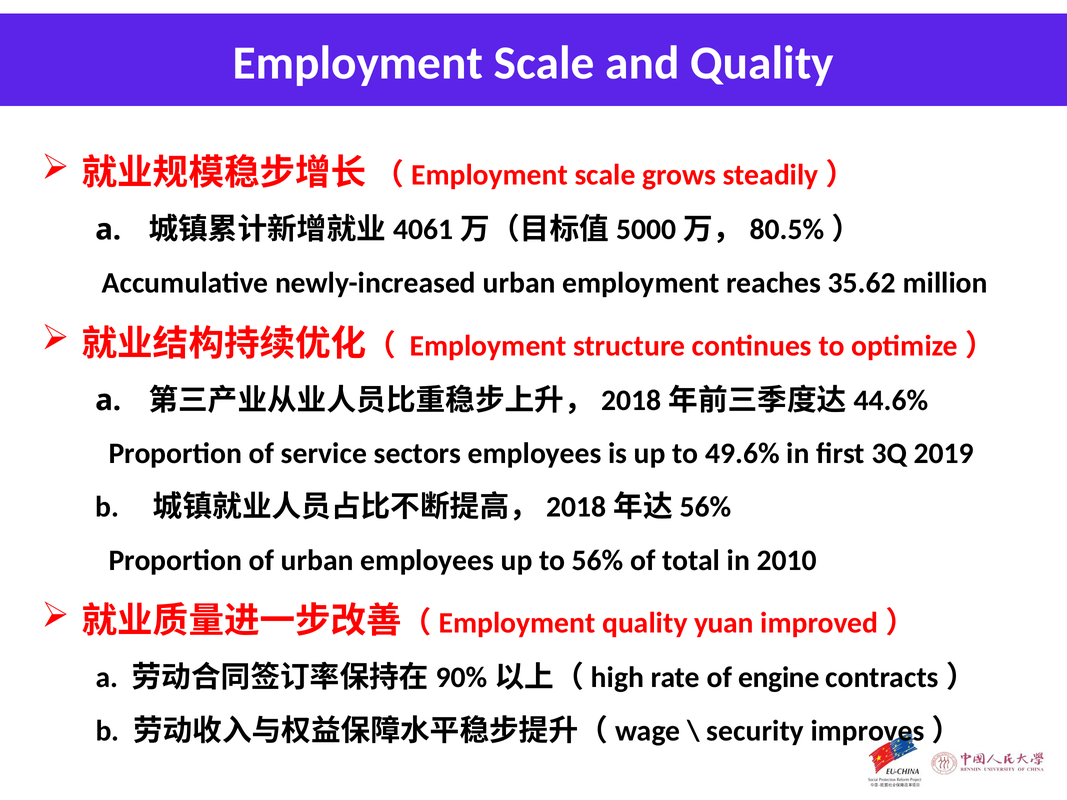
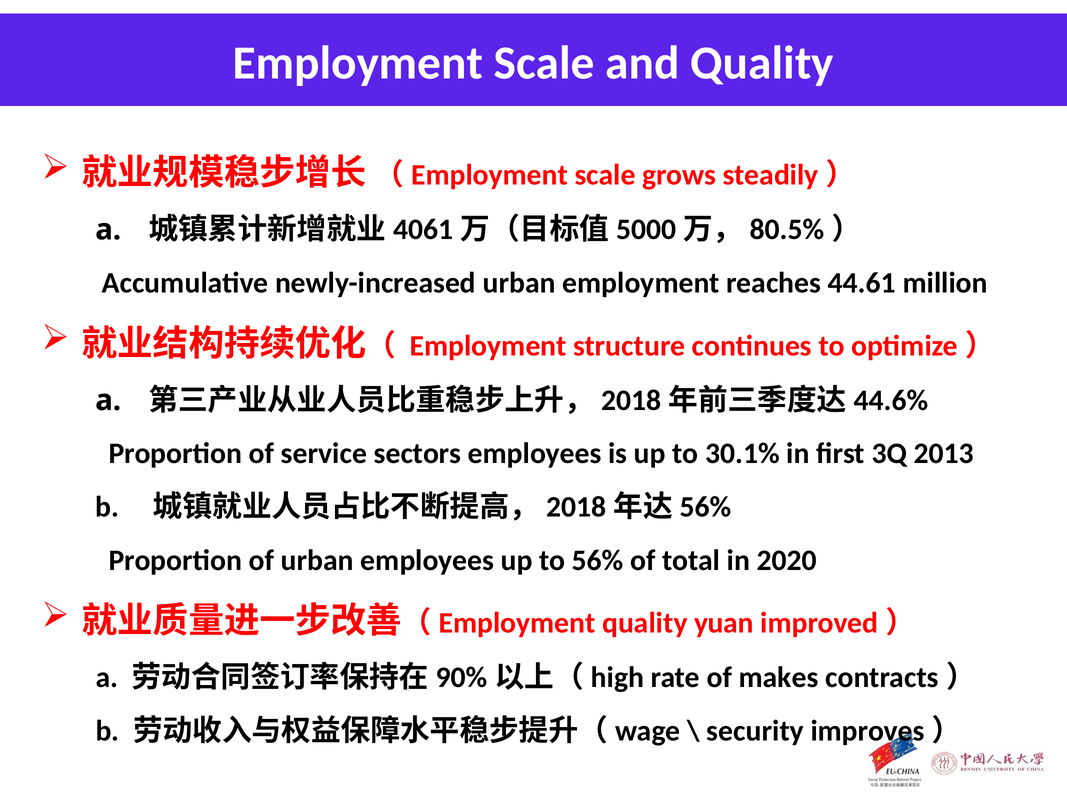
35.62: 35.62 -> 44.61
49.6%: 49.6% -> 30.1%
2019: 2019 -> 2013
2010: 2010 -> 2020
engine: engine -> makes
